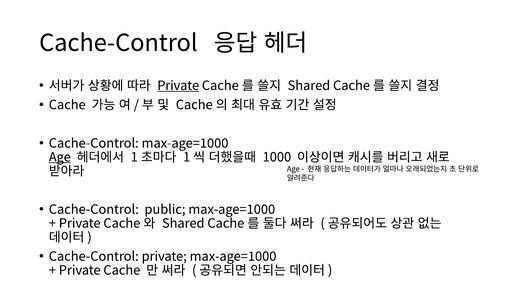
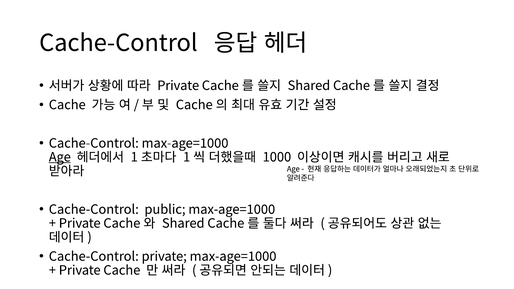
Private at (178, 86) underline: present -> none
